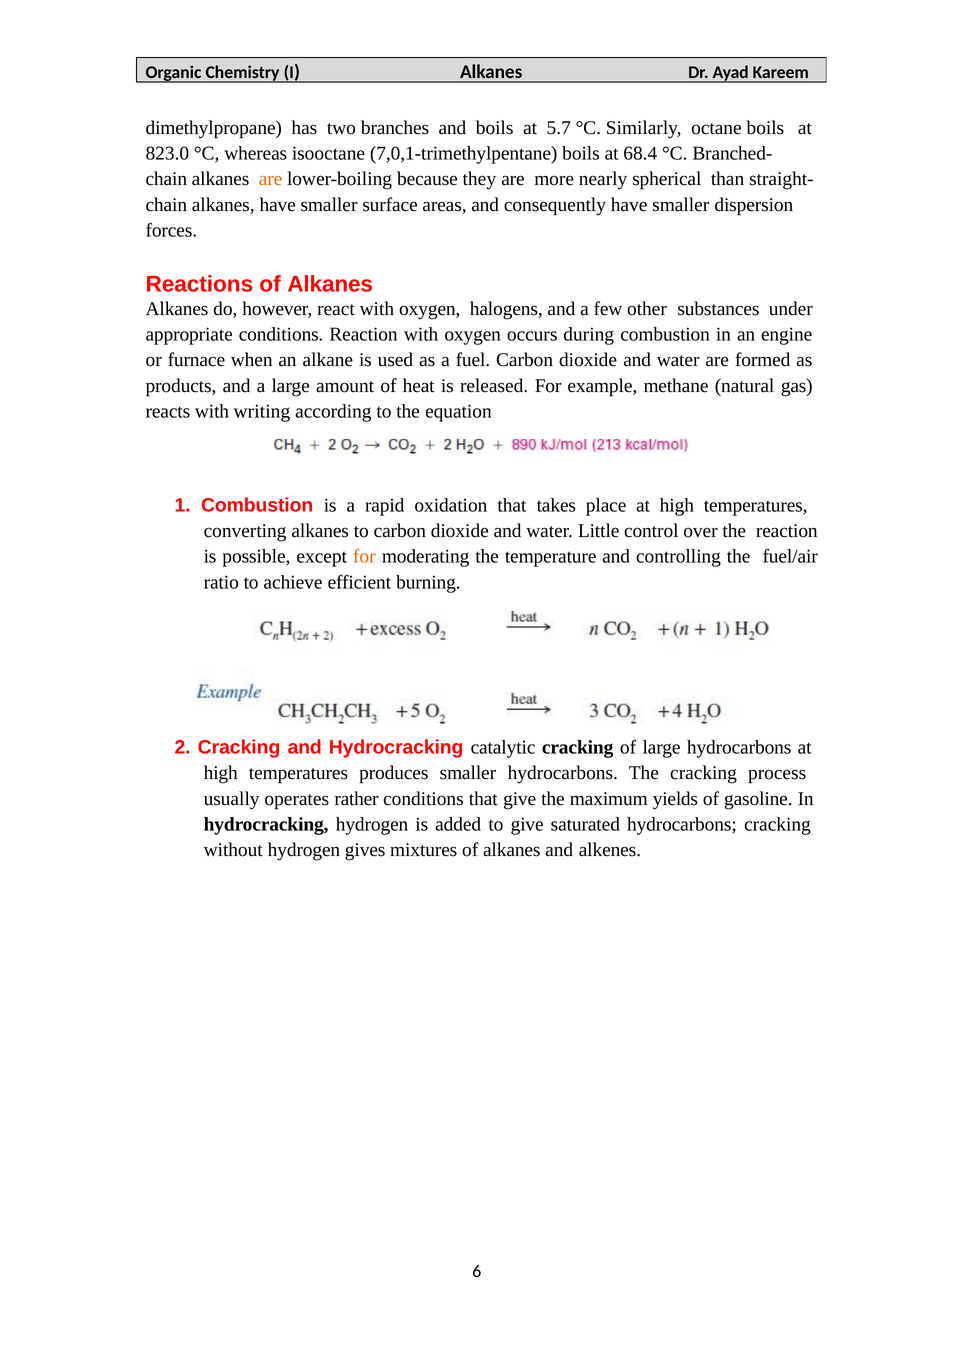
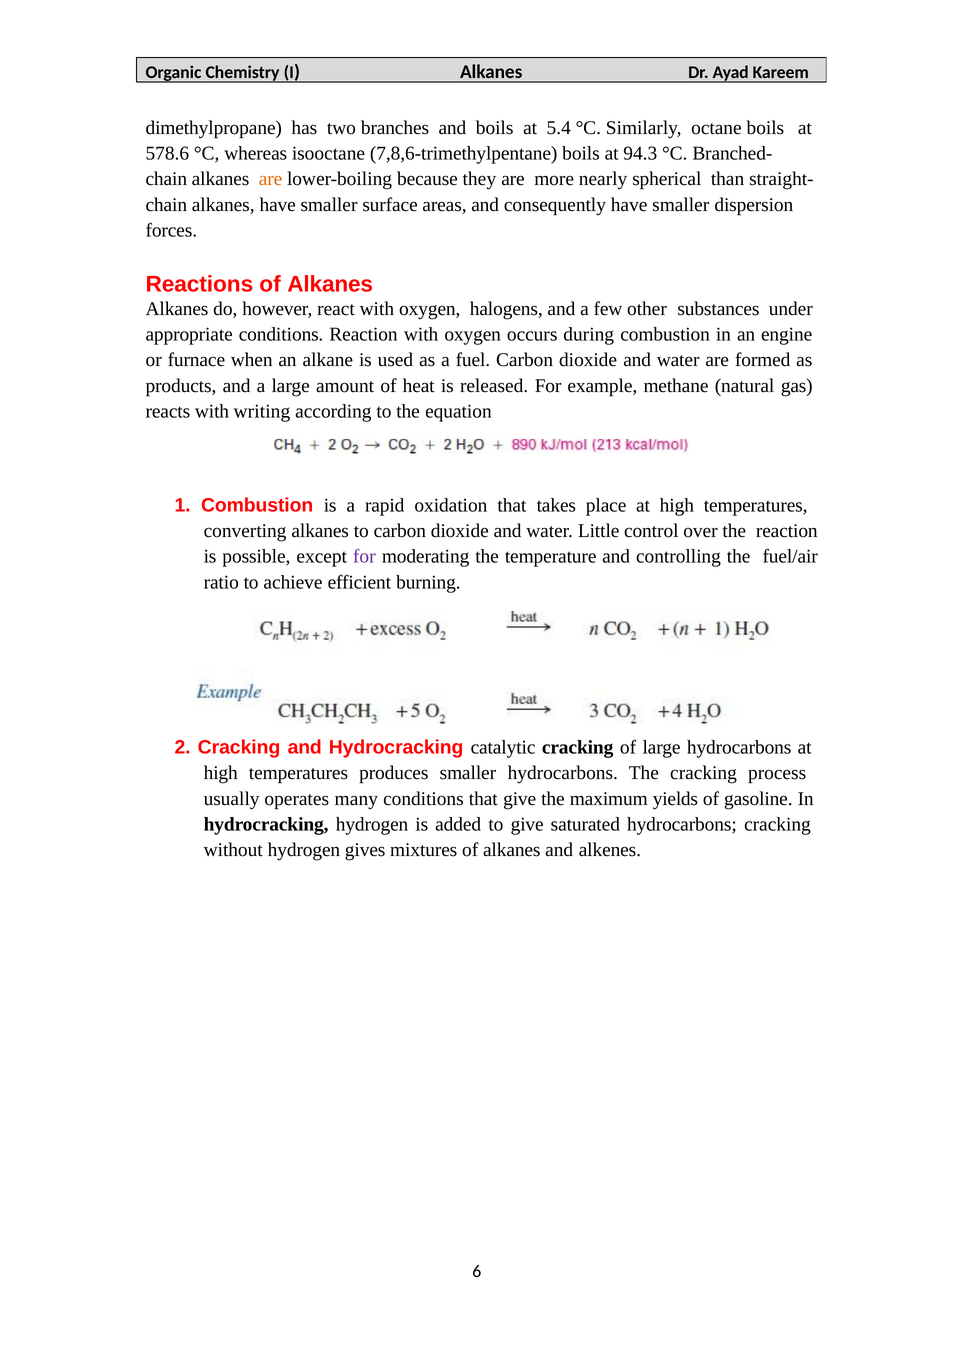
5.7: 5.7 -> 5.4
823.0: 823.0 -> 578.6
7,0,1-trimethylpentane: 7,0,1-trimethylpentane -> 7,8,6-trimethylpentane
68.4: 68.4 -> 94.3
for at (364, 556) colour: orange -> purple
rather: rather -> many
